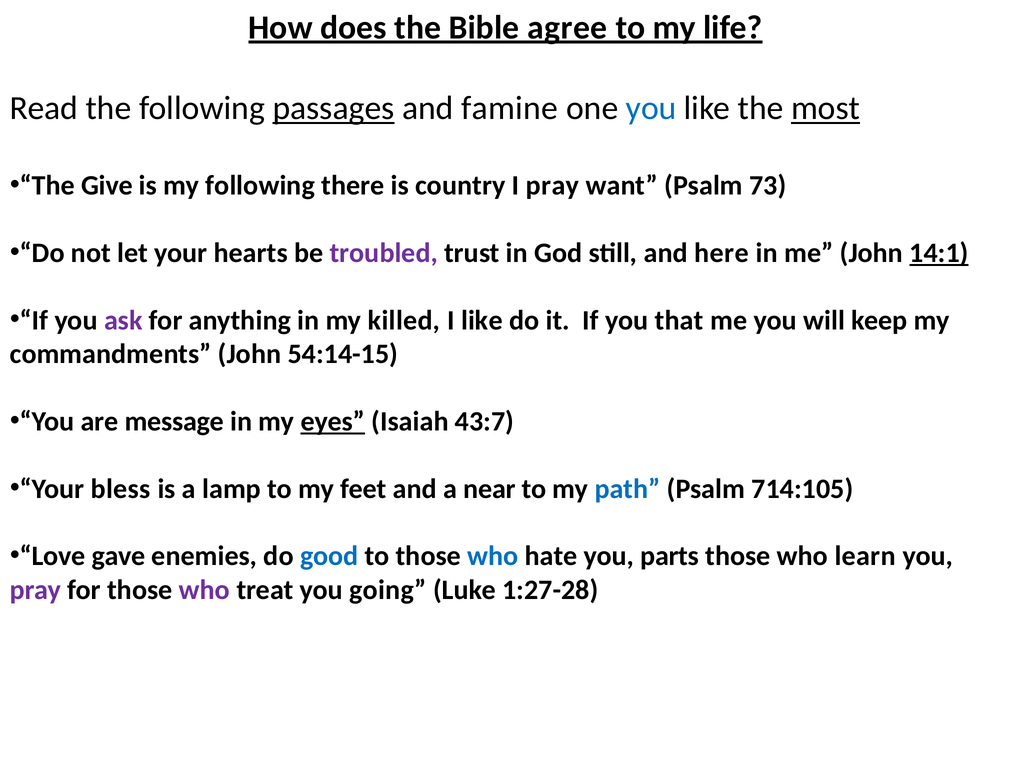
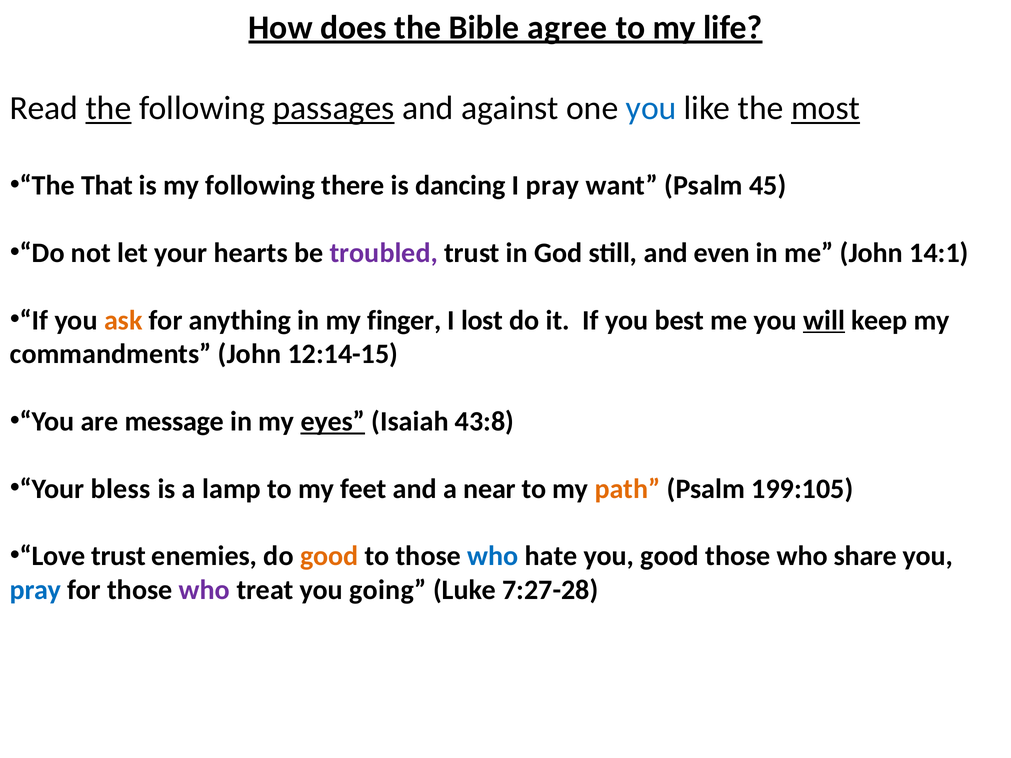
the at (109, 108) underline: none -> present
famine: famine -> against
Give: Give -> That
country: country -> dancing
73: 73 -> 45
here: here -> even
14:1 underline: present -> none
ask colour: purple -> orange
killed: killed -> finger
I like: like -> lost
that: that -> best
will underline: none -> present
54:14-15: 54:14-15 -> 12:14-15
43:7: 43:7 -> 43:8
path colour: blue -> orange
714:105: 714:105 -> 199:105
Love gave: gave -> trust
good at (329, 556) colour: blue -> orange
you parts: parts -> good
learn: learn -> share
pray at (36, 590) colour: purple -> blue
1:27-28: 1:27-28 -> 7:27-28
